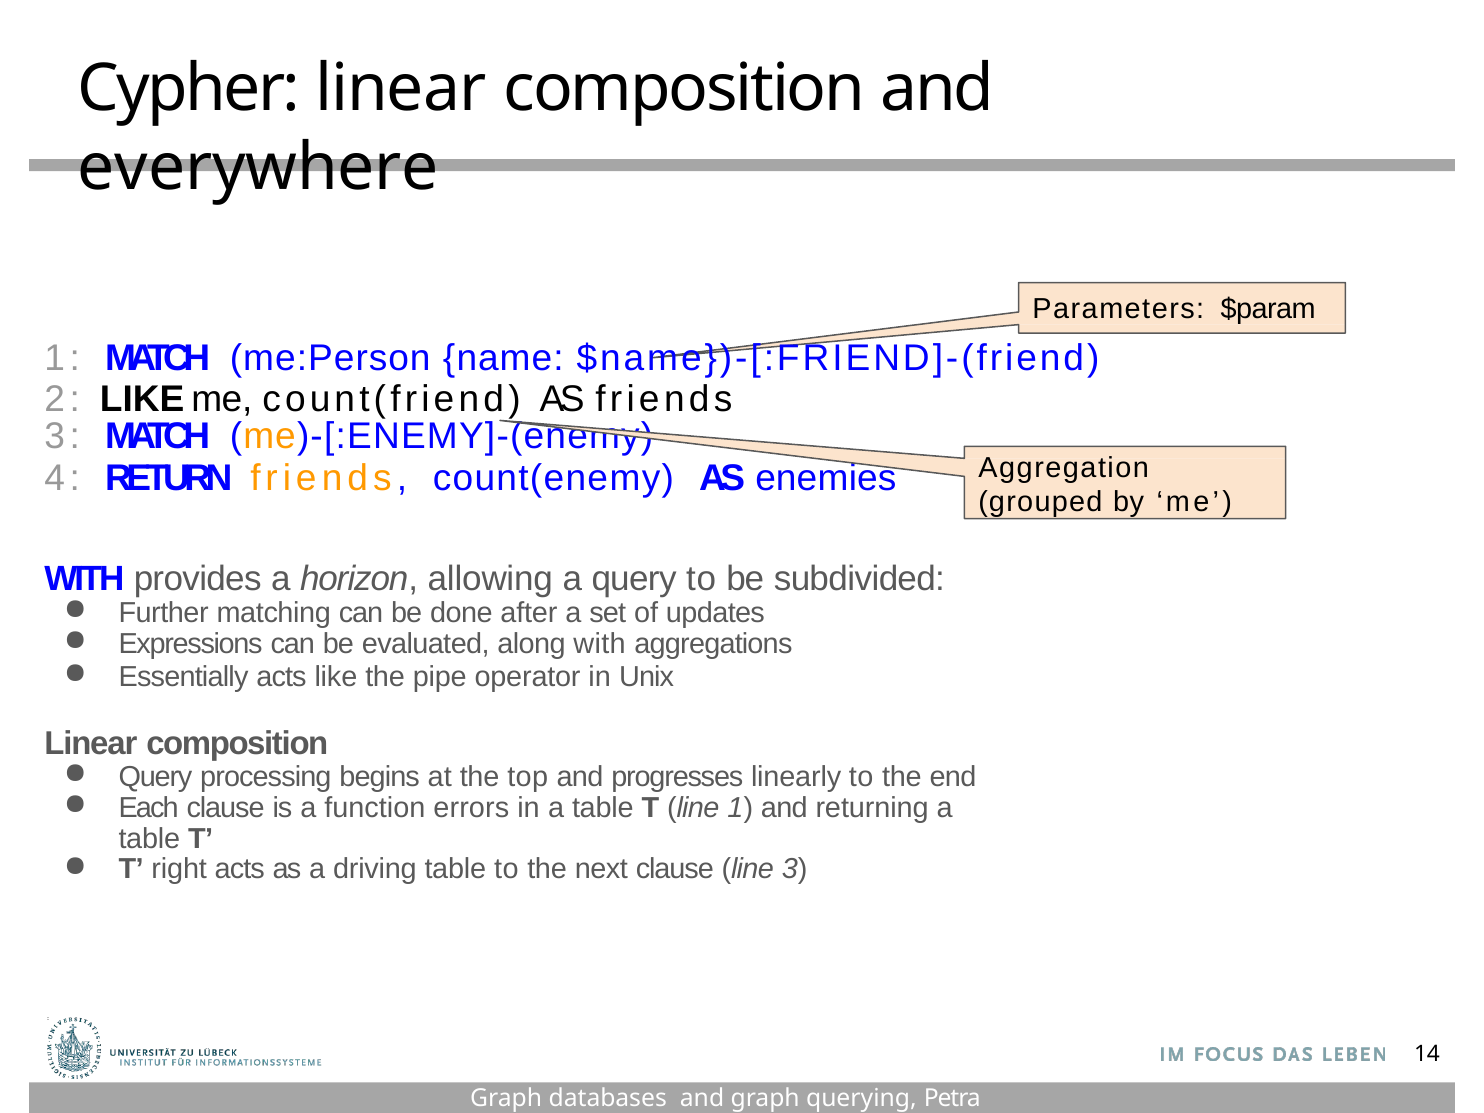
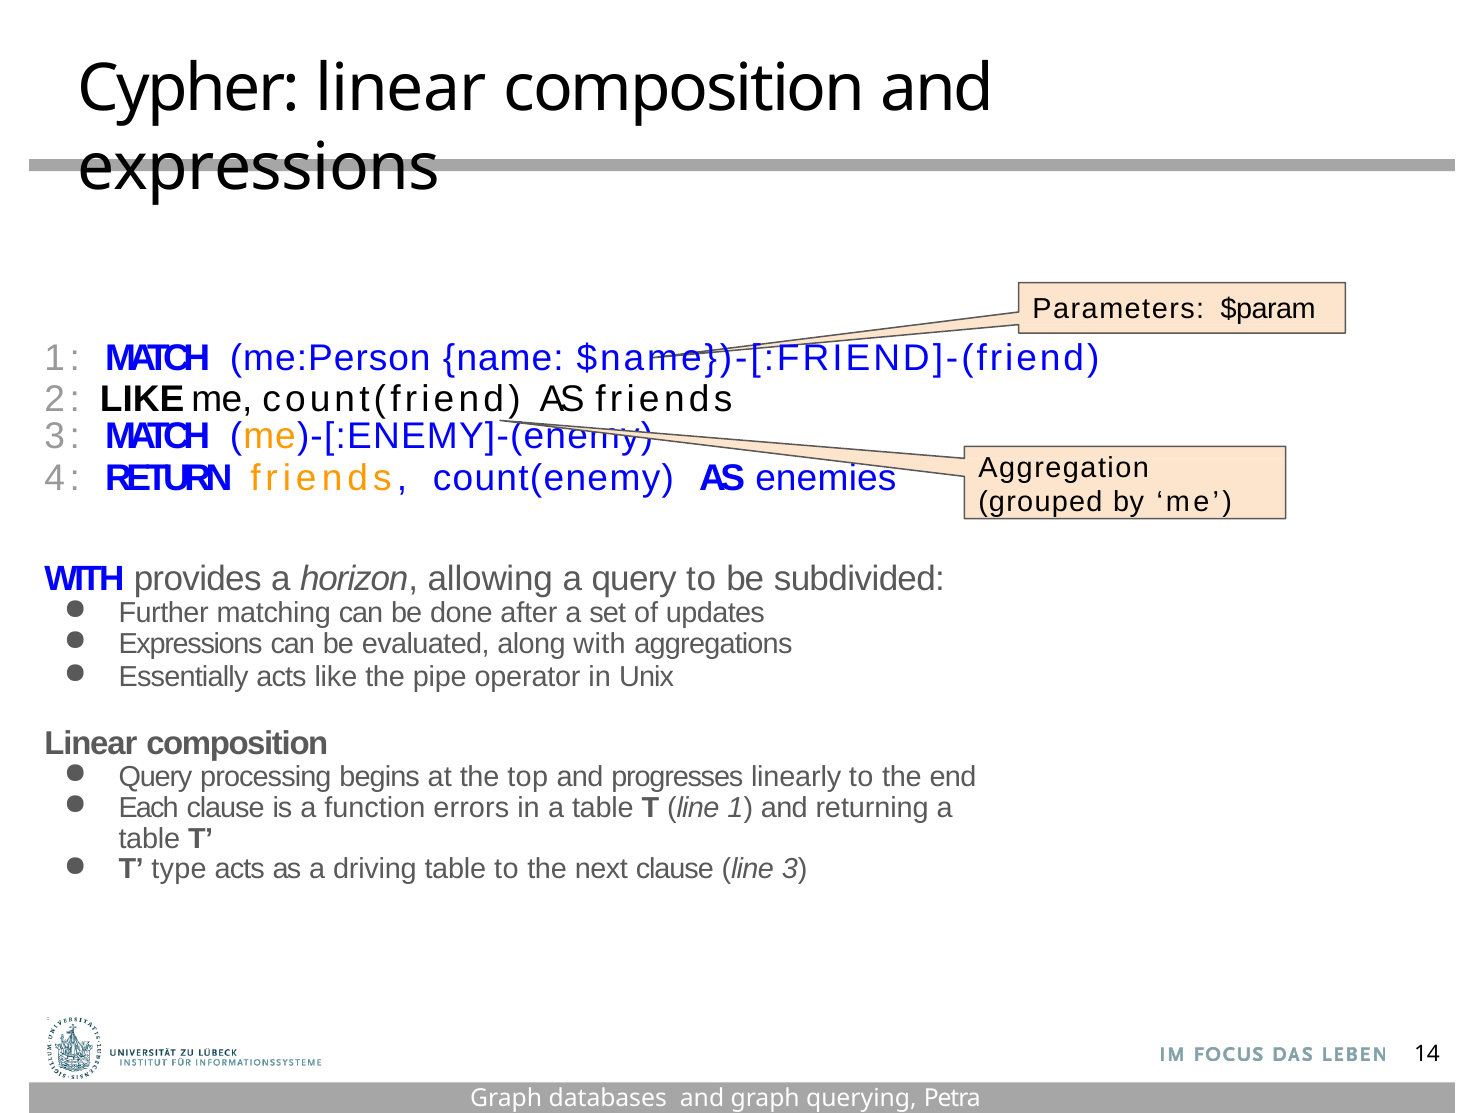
everywhere at (258, 168): everywhere -> expressions
right: right -> type
